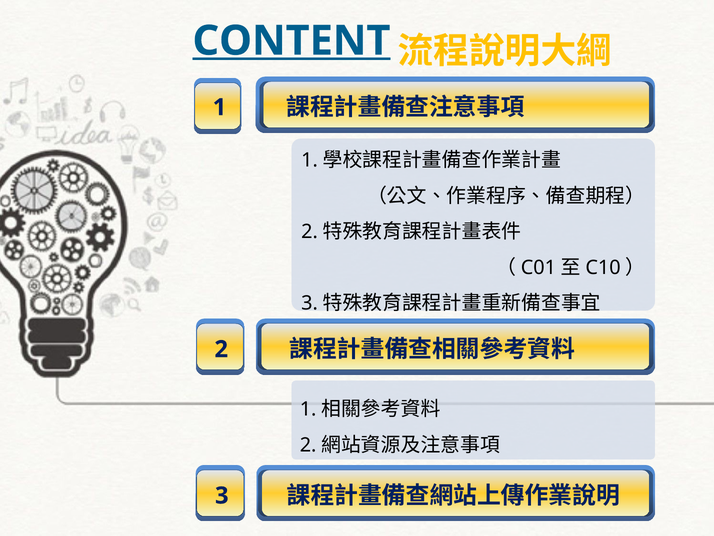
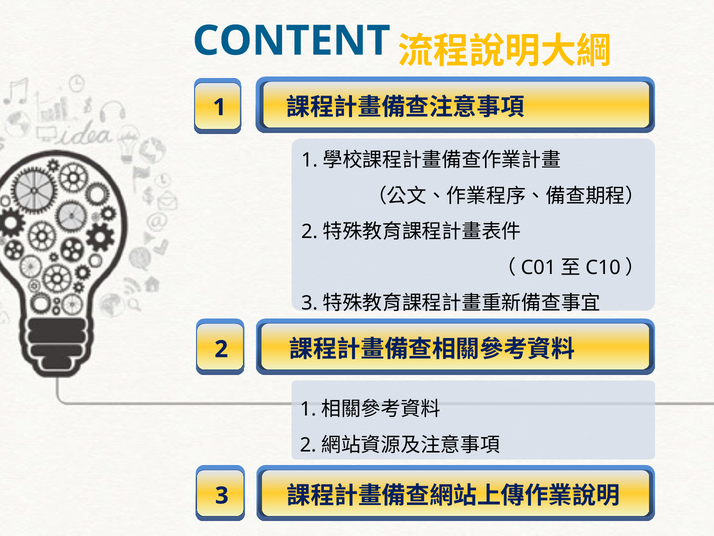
CONTENT underline: present -> none
